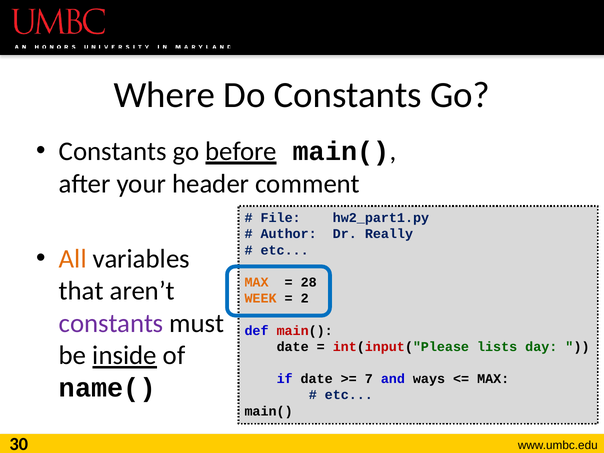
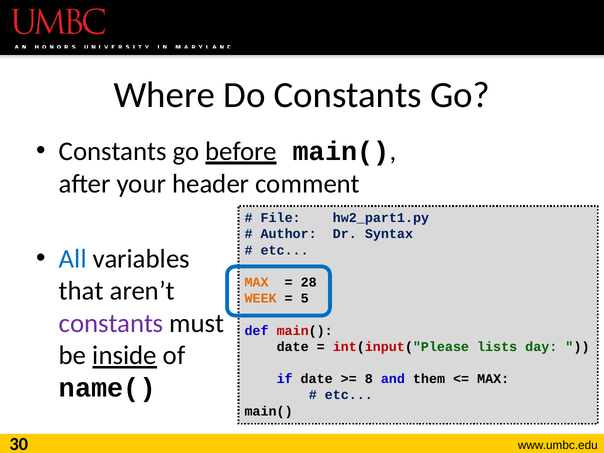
Really: Really -> Syntax
All colour: orange -> blue
2: 2 -> 5
7: 7 -> 8
ways: ways -> them
